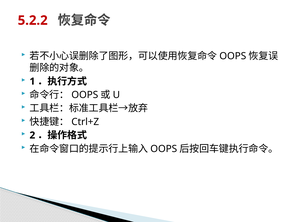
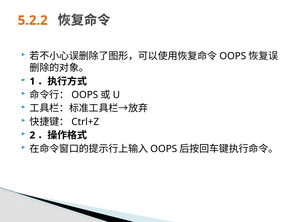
5.2.2 colour: red -> orange
